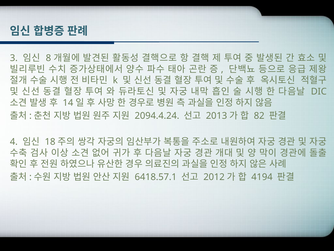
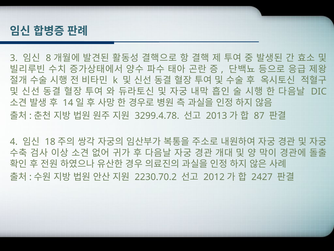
2094.4.24: 2094.4.24 -> 3299.4.78
82: 82 -> 87
6418.57.1: 6418.57.1 -> 2230.70.2
4194: 4194 -> 2427
